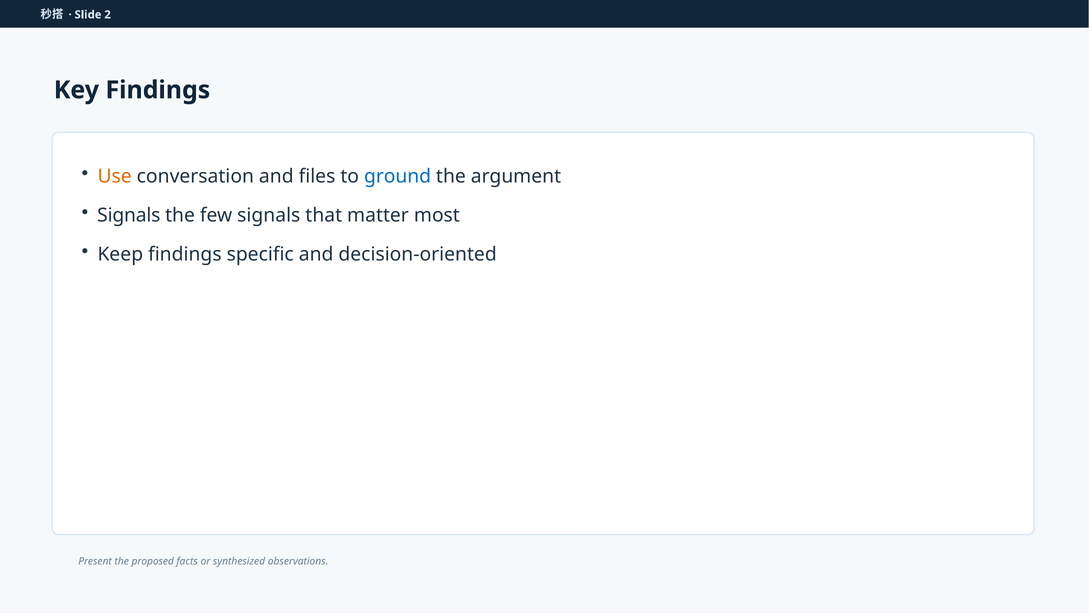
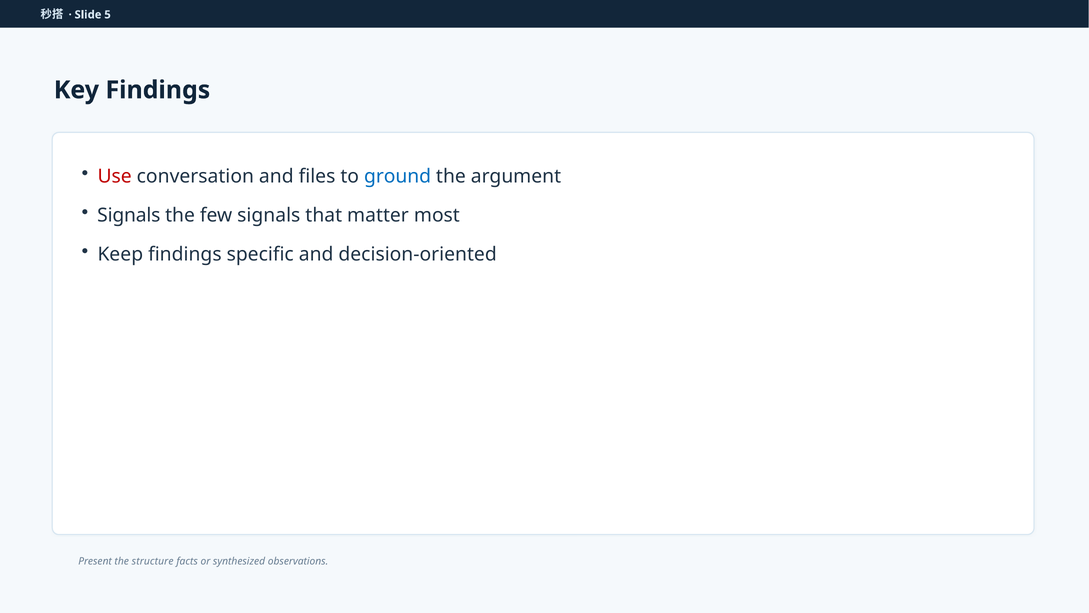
2: 2 -> 5
Use colour: orange -> red
proposed: proposed -> structure
